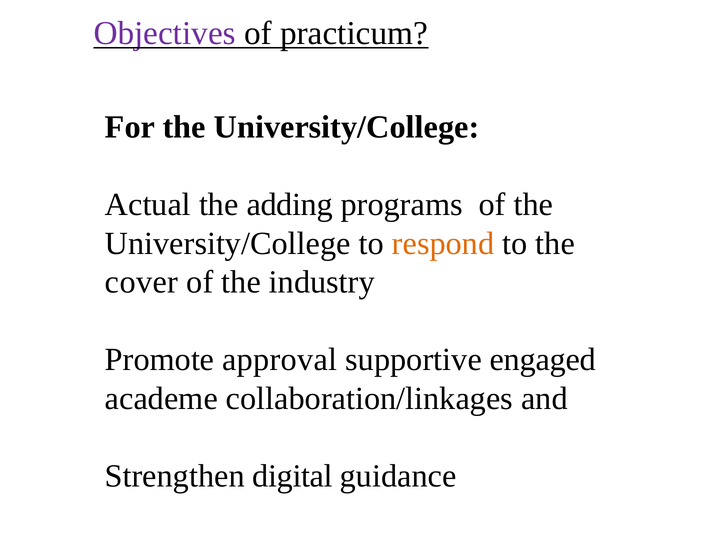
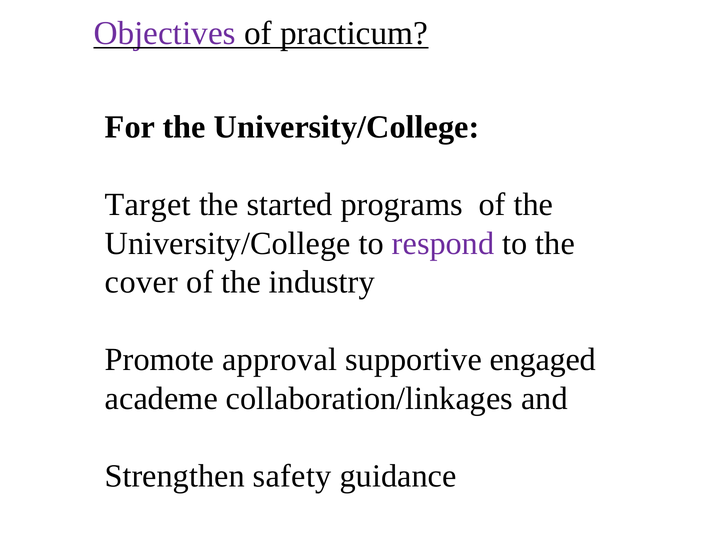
Actual: Actual -> Target
adding: adding -> started
respond colour: orange -> purple
digital: digital -> safety
